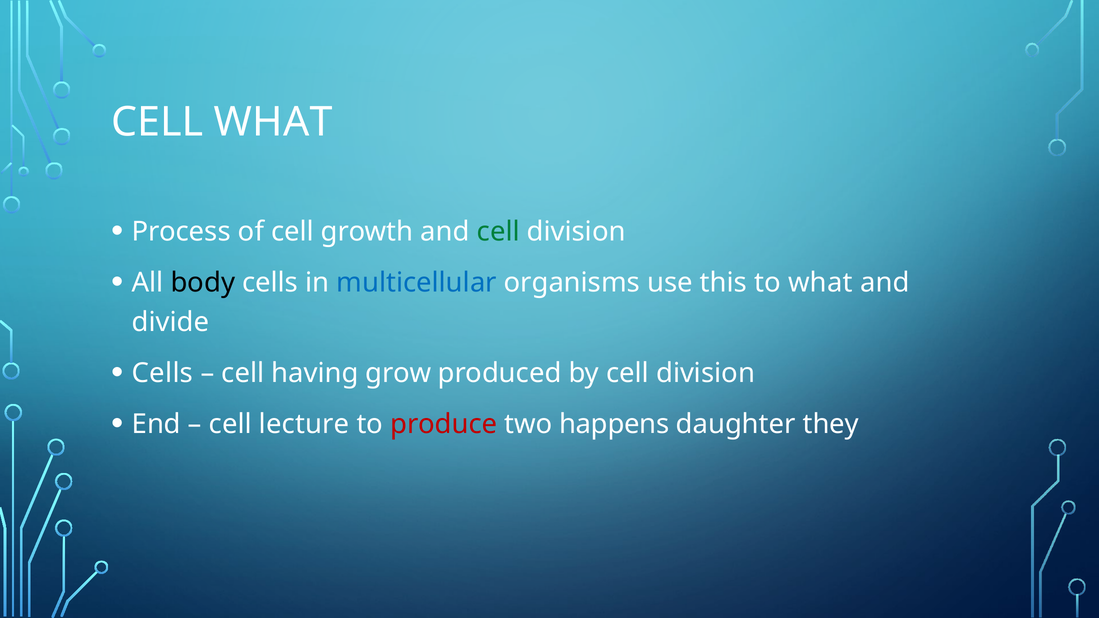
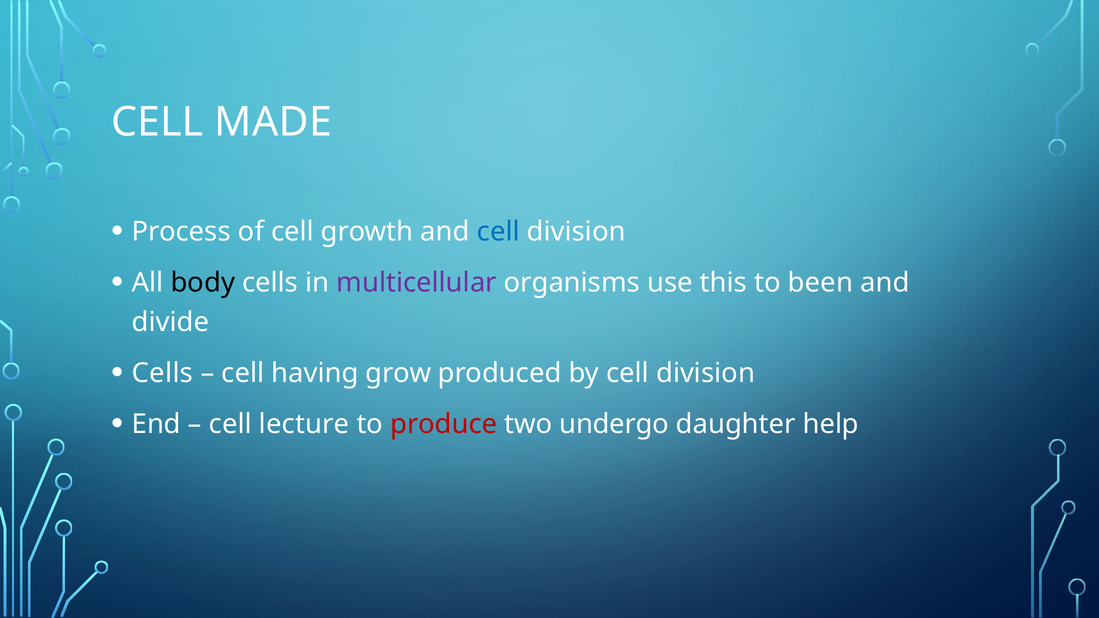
CELL WHAT: WHAT -> MADE
cell at (498, 232) colour: green -> blue
multicellular colour: blue -> purple
to what: what -> been
happens: happens -> undergo
they: they -> help
